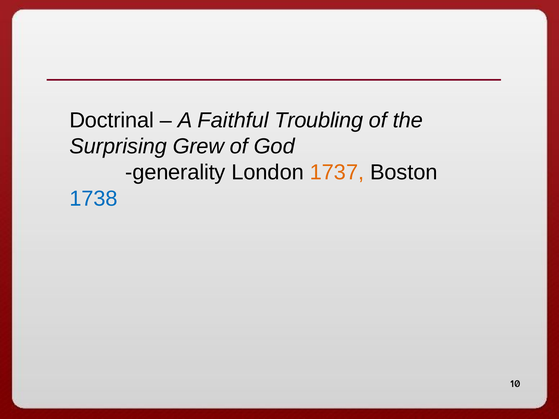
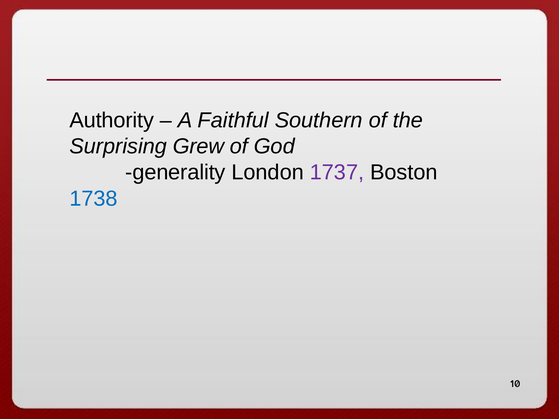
Doctrinal: Doctrinal -> Authority
Troubling: Troubling -> Southern
1737 colour: orange -> purple
